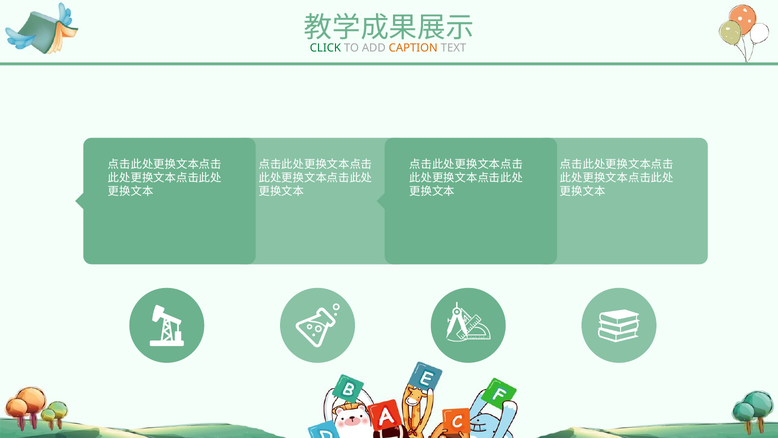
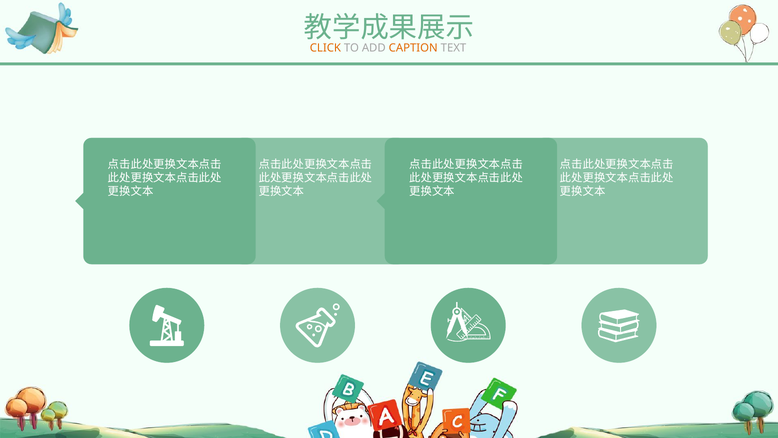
CLICK colour: green -> orange
